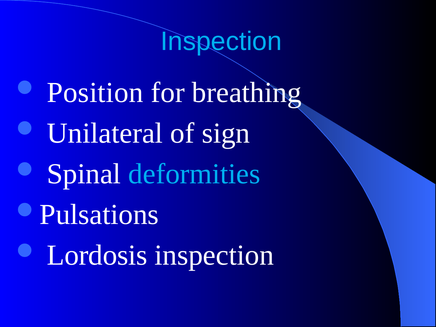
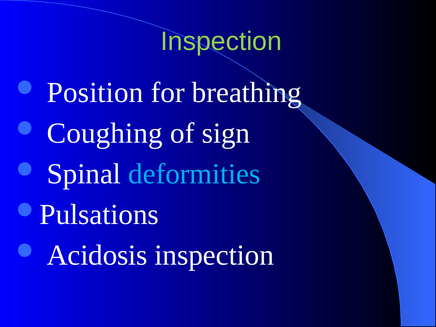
Inspection at (221, 42) colour: light blue -> light green
Unilateral: Unilateral -> Coughing
Lordosis: Lordosis -> Acidosis
